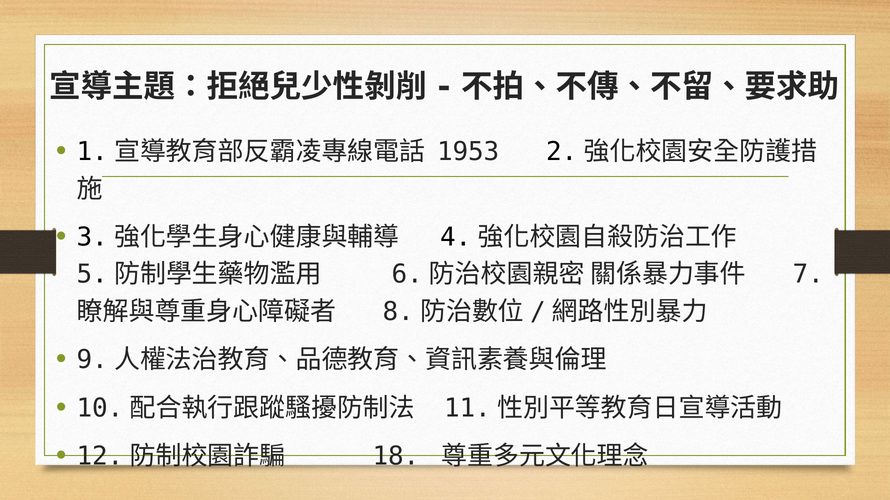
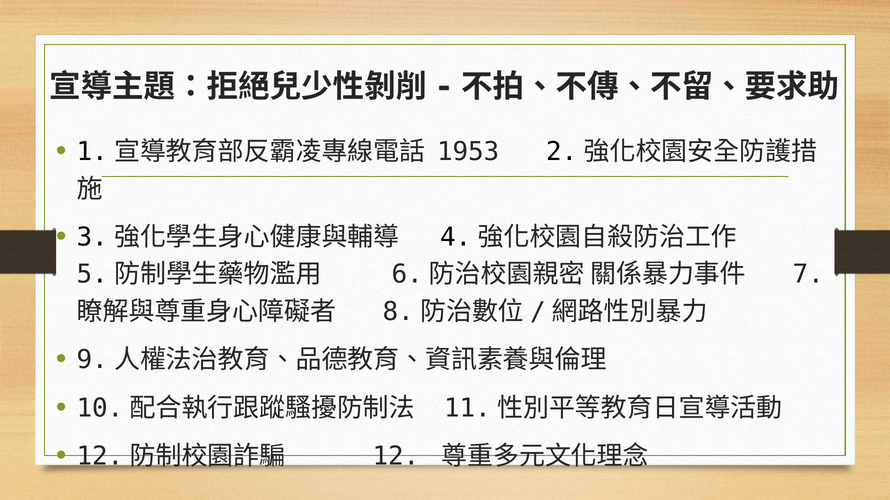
18: 18 -> 12
